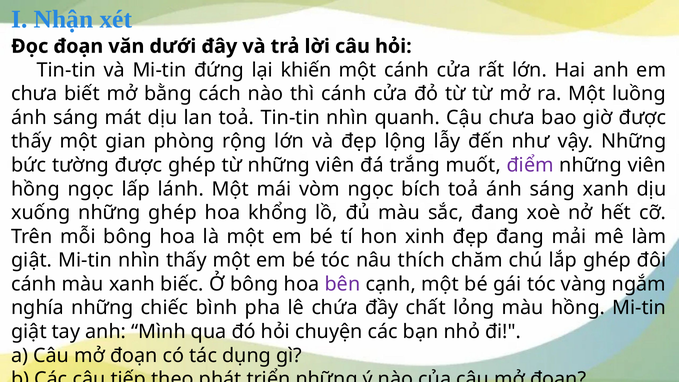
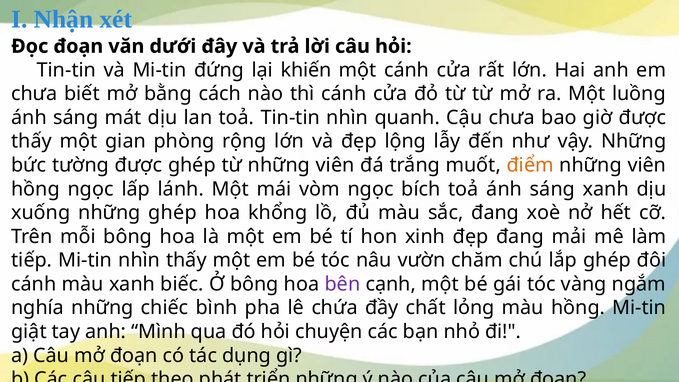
điểm colour: purple -> orange
giật at (32, 260): giật -> tiếp
thích: thích -> vườn
